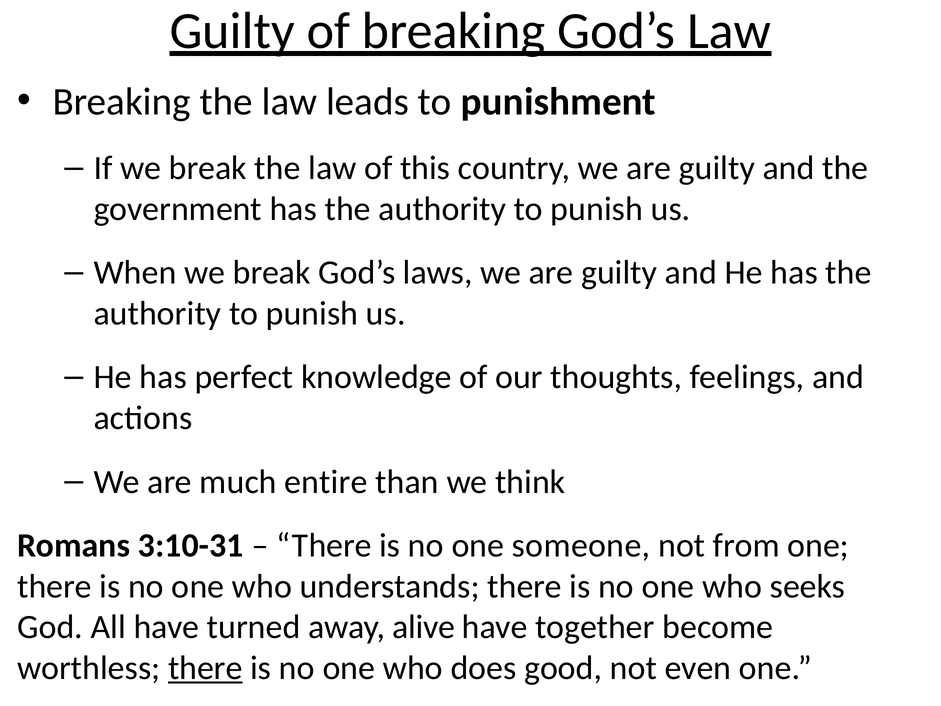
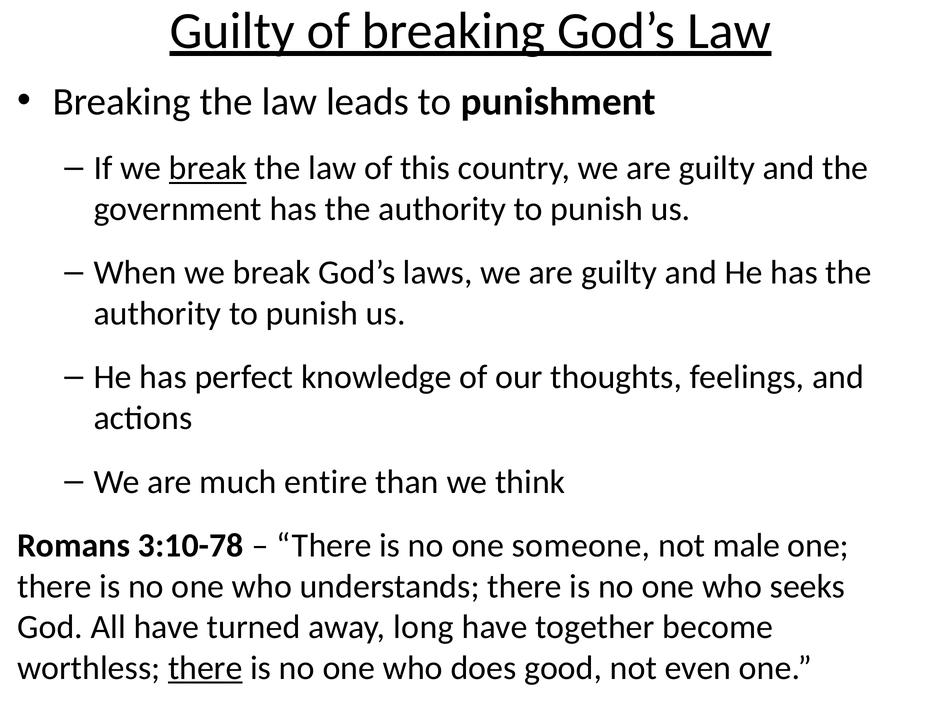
break at (208, 168) underline: none -> present
3:10-31: 3:10-31 -> 3:10-78
from: from -> male
alive: alive -> long
